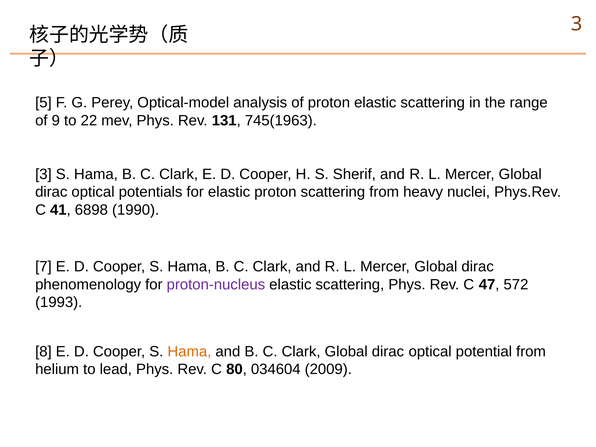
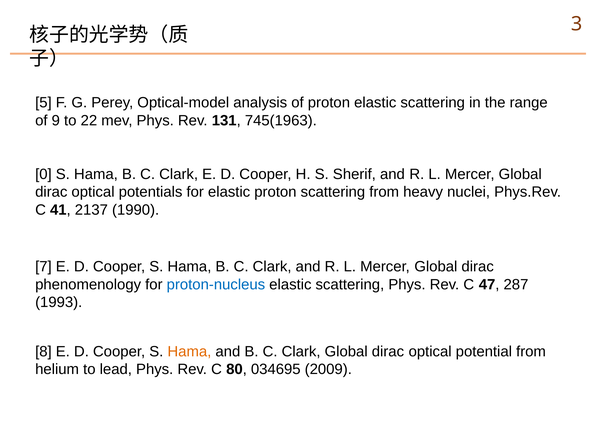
3 at (43, 174): 3 -> 0
6898: 6898 -> 2137
proton-nucleus colour: purple -> blue
572: 572 -> 287
034604: 034604 -> 034695
